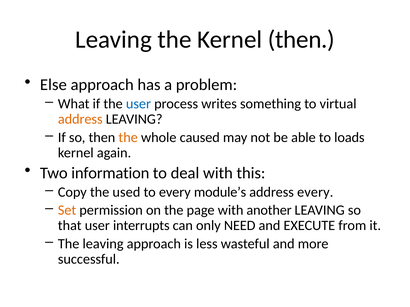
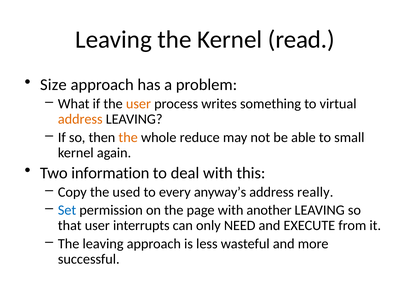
Kernel then: then -> read
Else: Else -> Size
user at (138, 104) colour: blue -> orange
caused: caused -> reduce
loads: loads -> small
module’s: module’s -> anyway’s
address every: every -> really
Set colour: orange -> blue
